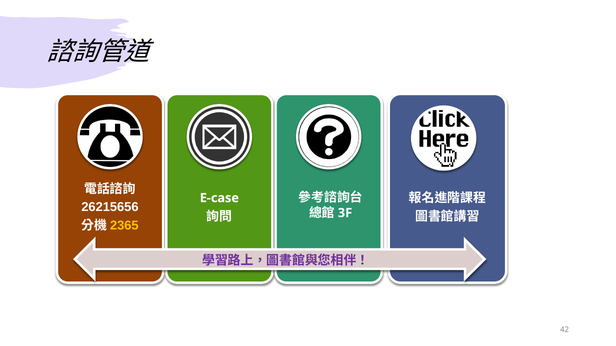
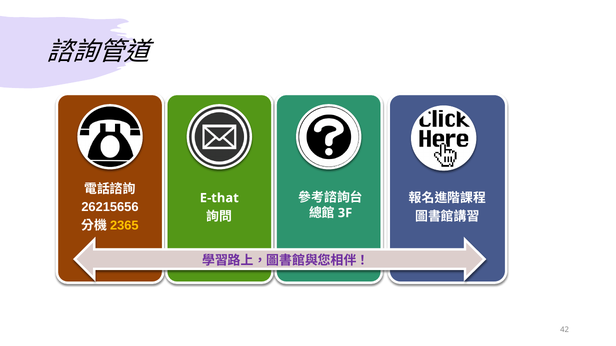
E-case: E-case -> E-that
